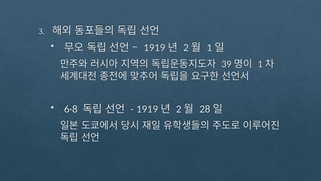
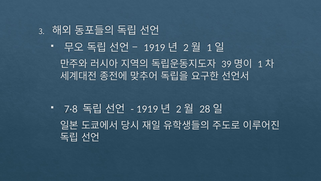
6·8: 6·8 -> 7·8
